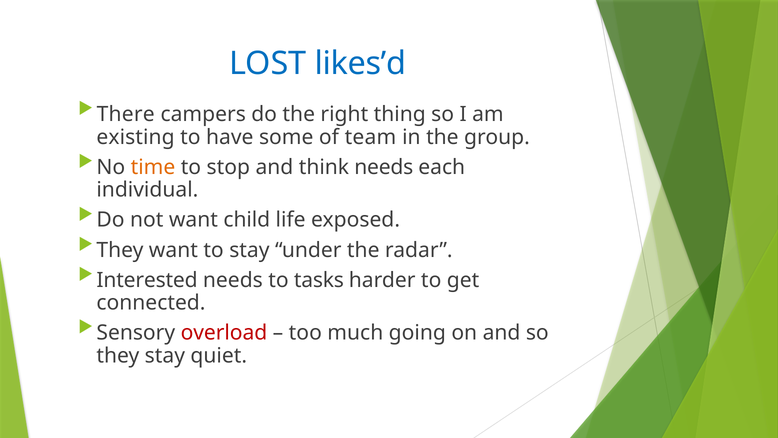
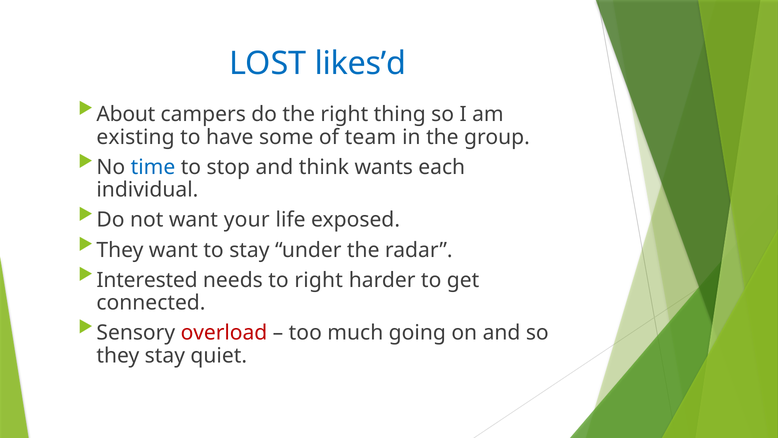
There: There -> About
time colour: orange -> blue
think needs: needs -> wants
child: child -> your
to tasks: tasks -> right
